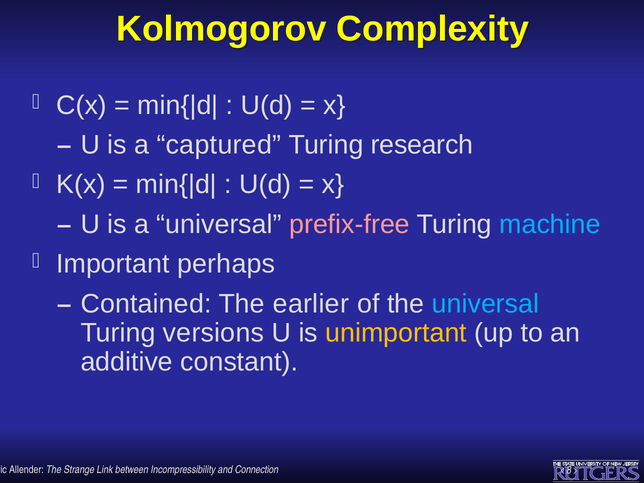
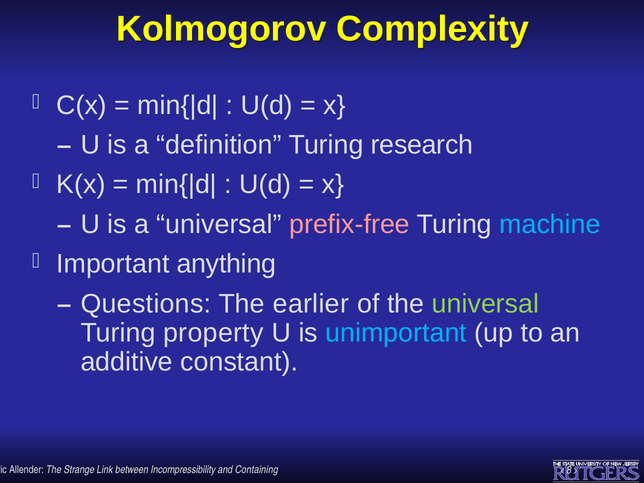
captured: captured -> definition
perhaps: perhaps -> anything
Contained: Contained -> Questions
universal at (485, 304) colour: light blue -> light green
versions: versions -> property
unimportant colour: yellow -> light blue
Connection: Connection -> Containing
